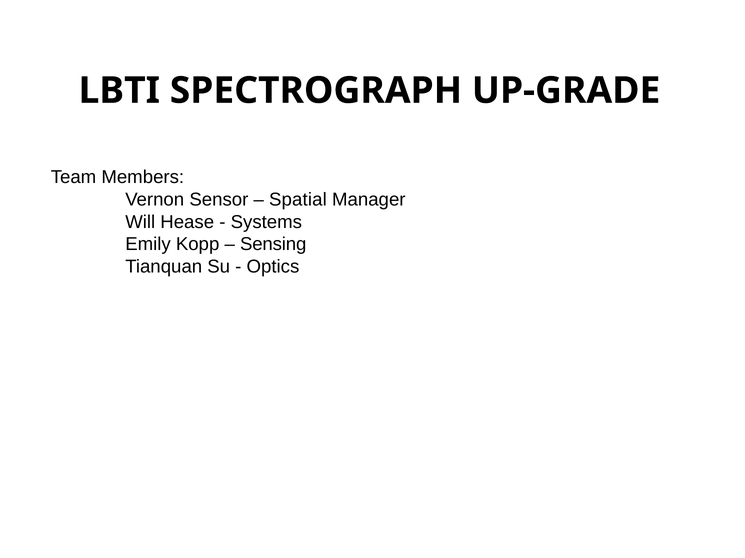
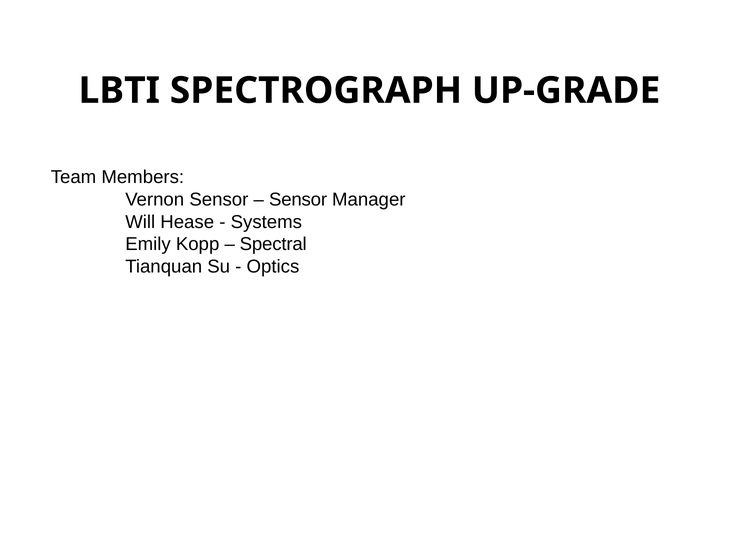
Spatial at (298, 200): Spatial -> Sensor
Sensing: Sensing -> Spectral
